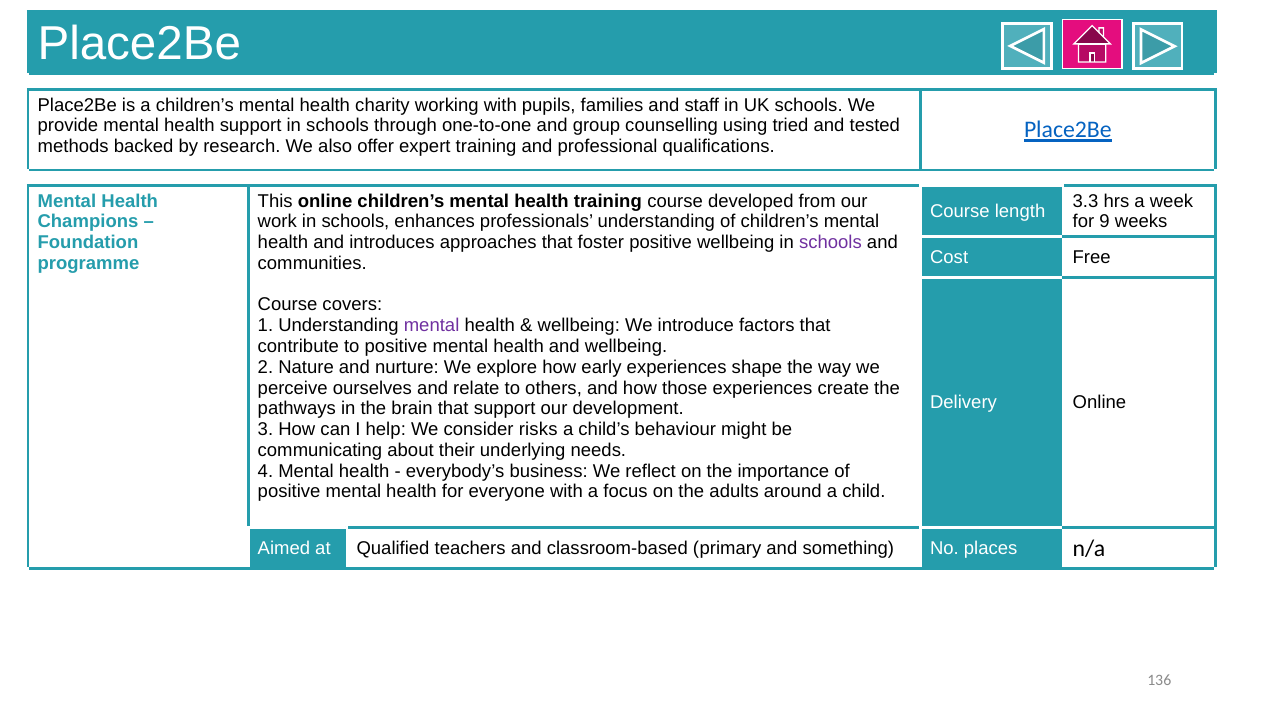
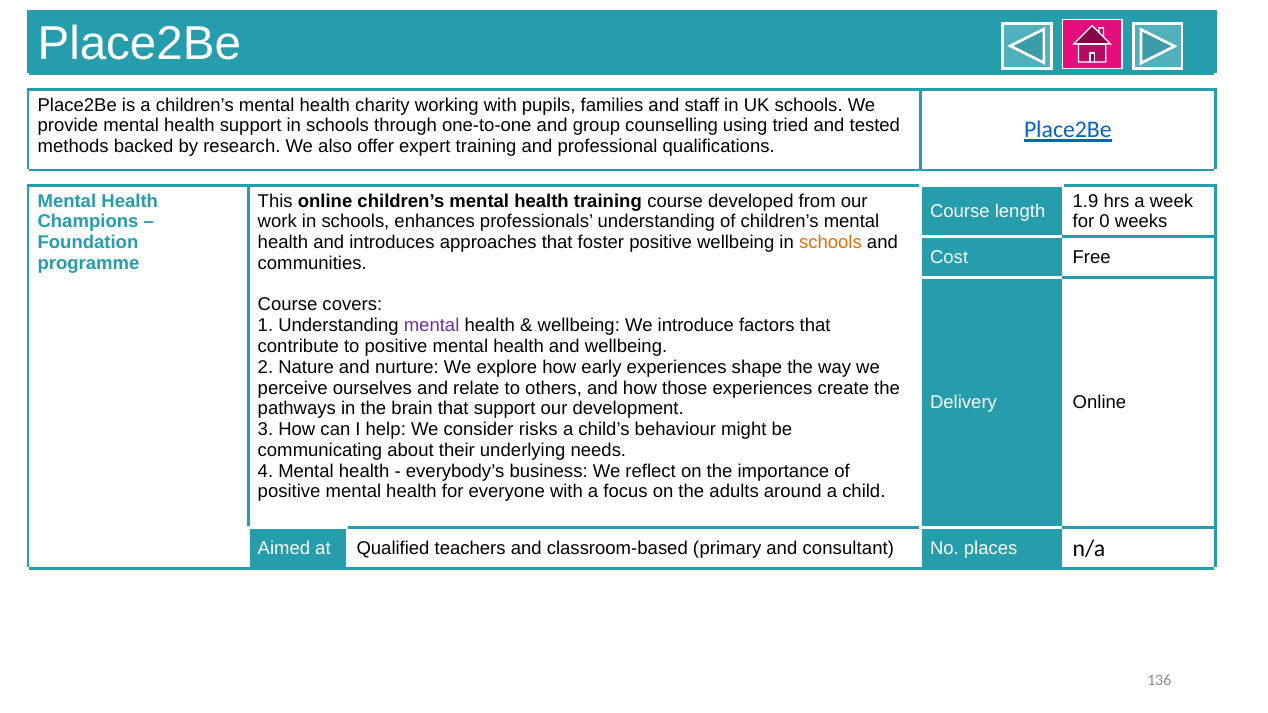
3.3: 3.3 -> 1.9
9: 9 -> 0
schools at (830, 243) colour: purple -> orange
something: something -> consultant
